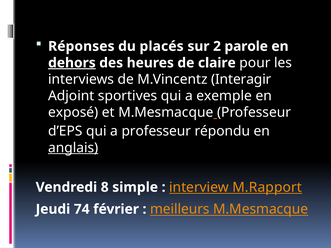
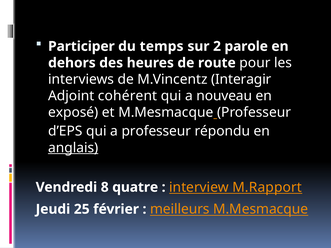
Réponses: Réponses -> Participer
placés: placés -> temps
dehors underline: present -> none
claire: claire -> route
sportives: sportives -> cohérent
exemple: exemple -> nouveau
simple: simple -> quatre
74: 74 -> 25
